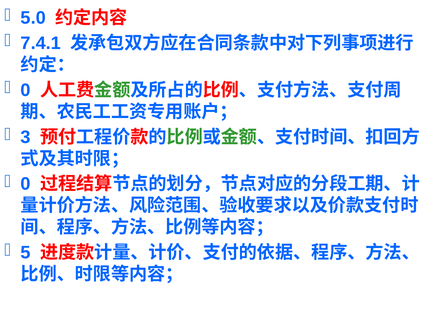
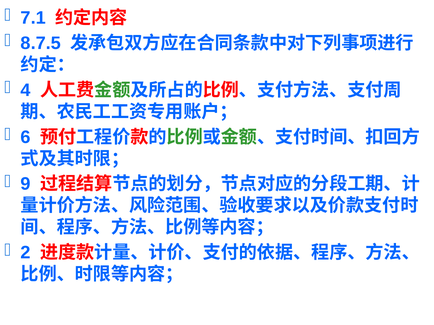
5.0: 5.0 -> 7.1
7.4.1: 7.4.1 -> 8.7.5
0 at (26, 90): 0 -> 4
3: 3 -> 6
0 at (26, 184): 0 -> 9
5: 5 -> 2
